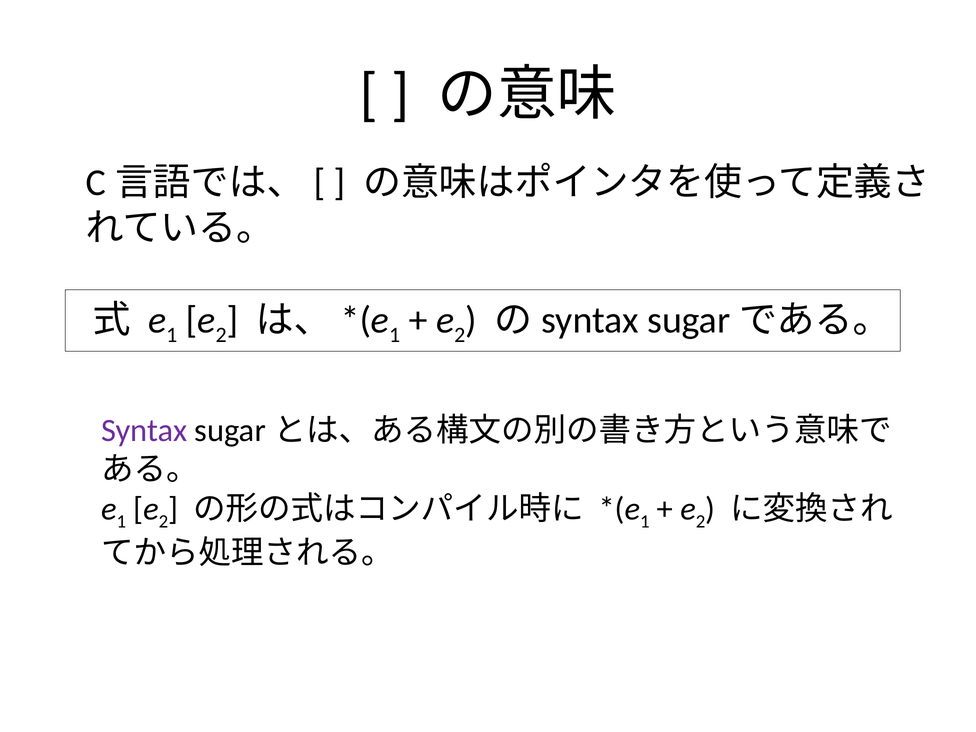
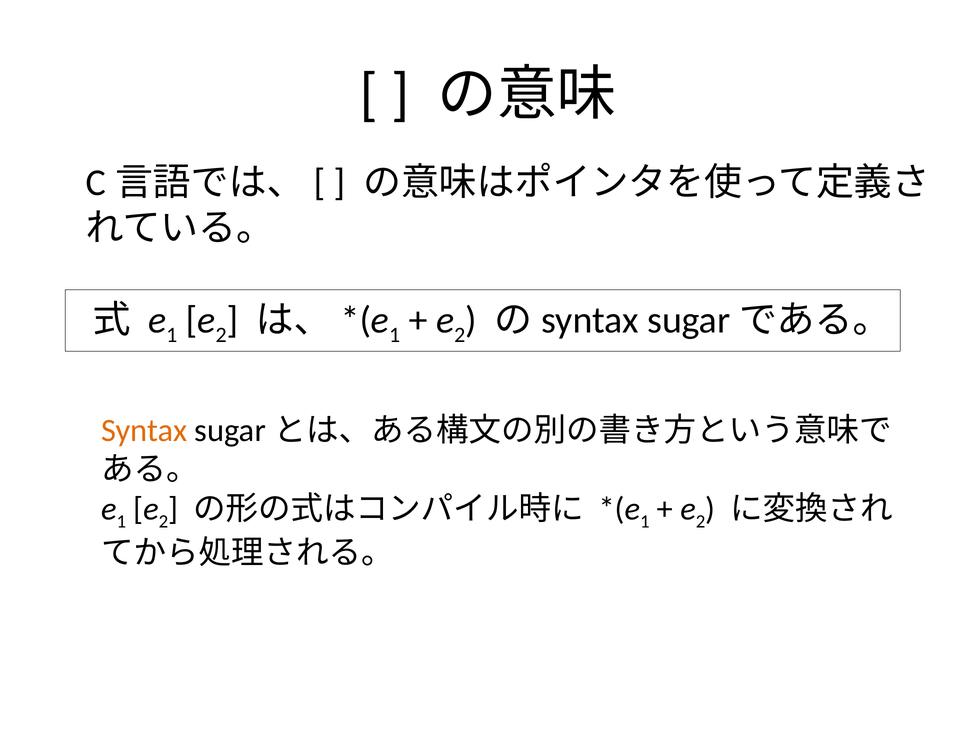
Syntax colour: purple -> orange
